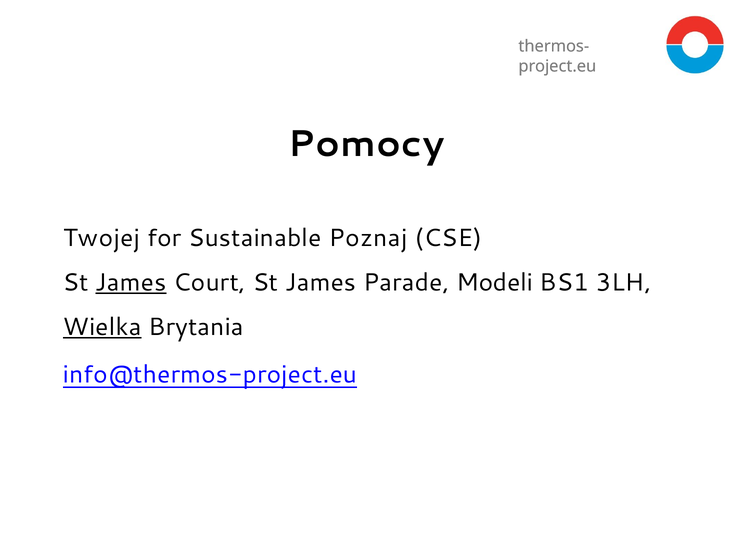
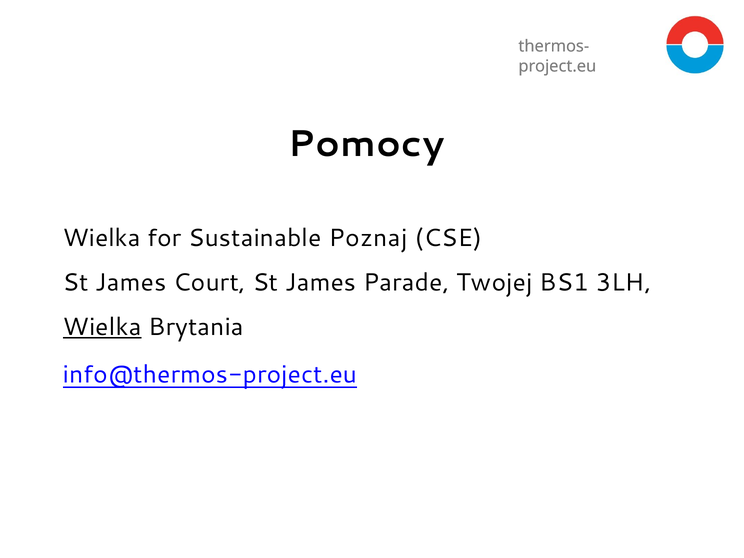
Twojej at (102, 238): Twojej -> Wielka
James at (131, 283) underline: present -> none
Modeli: Modeli -> Twojej
